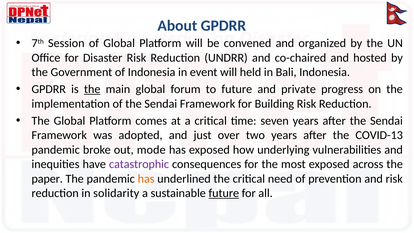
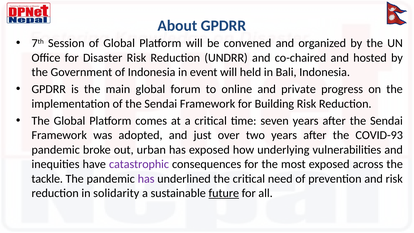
the at (92, 89) underline: present -> none
to future: future -> online
COVID-13: COVID-13 -> COVID-93
mode: mode -> urban
paper: paper -> tackle
has at (146, 179) colour: orange -> purple
